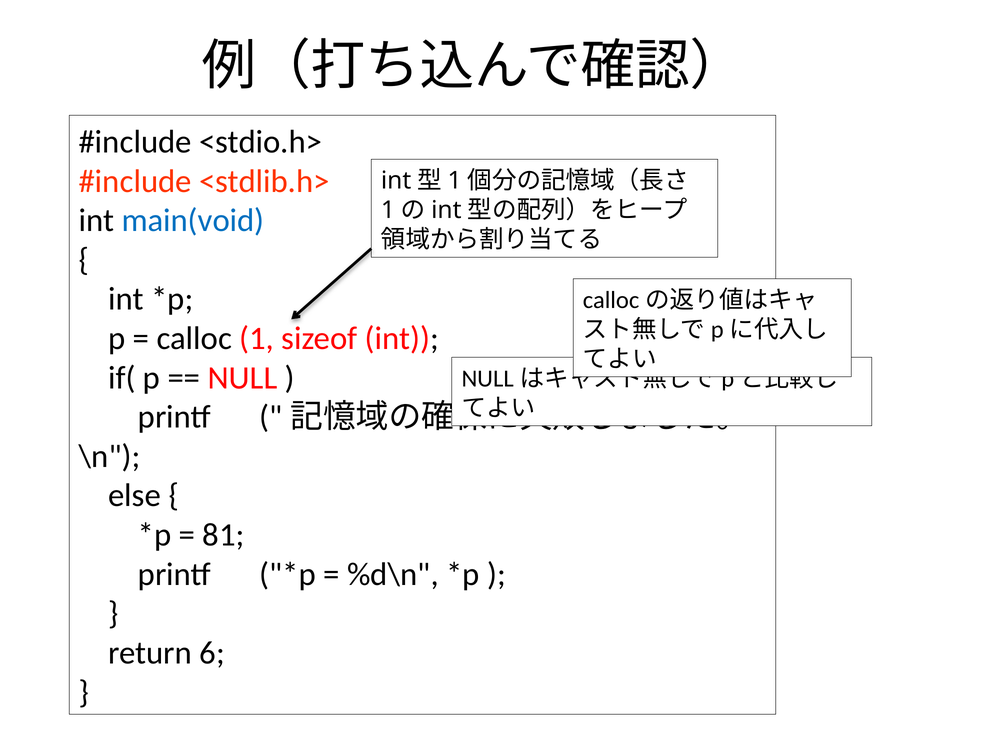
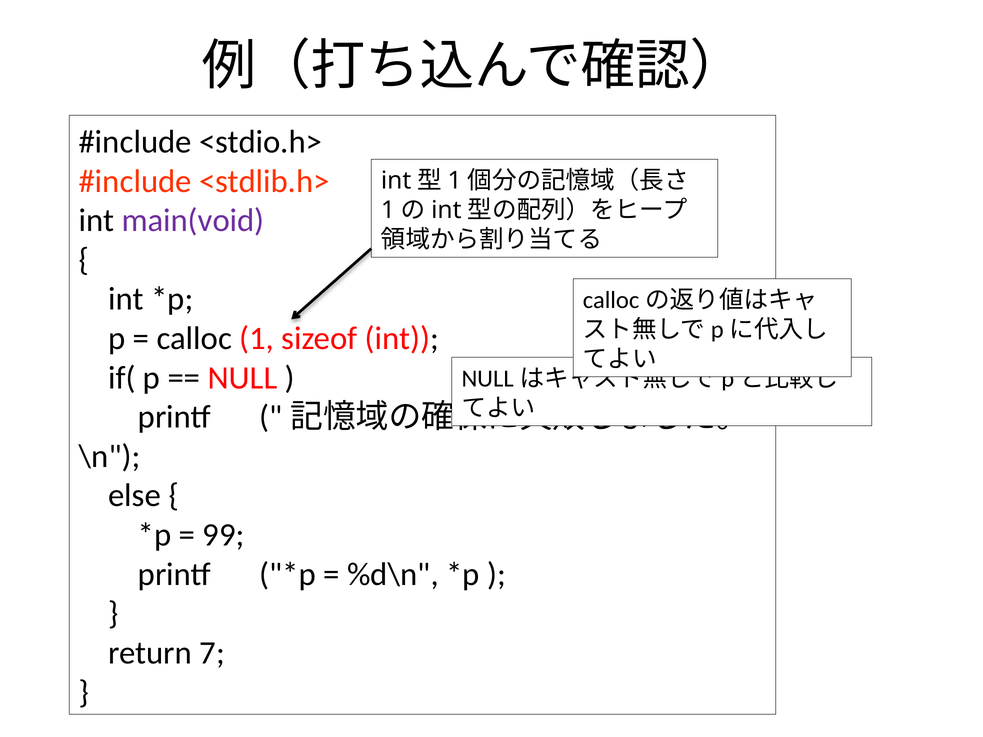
main(void colour: blue -> purple
81: 81 -> 99
6: 6 -> 7
